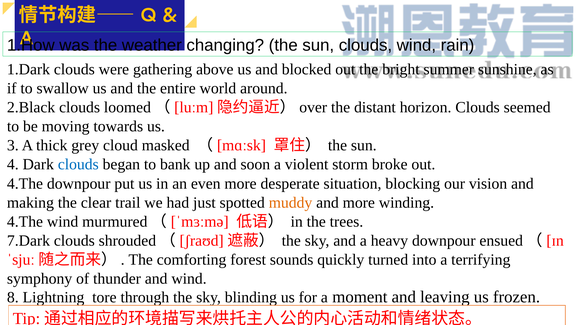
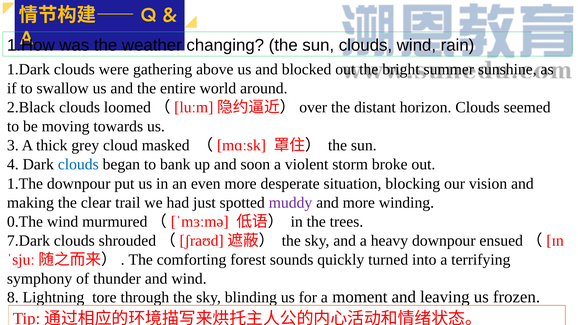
4.The at (25, 184): 4.The -> 1.The
muddy colour: orange -> purple
4.The at (25, 222): 4.The -> 0.The
